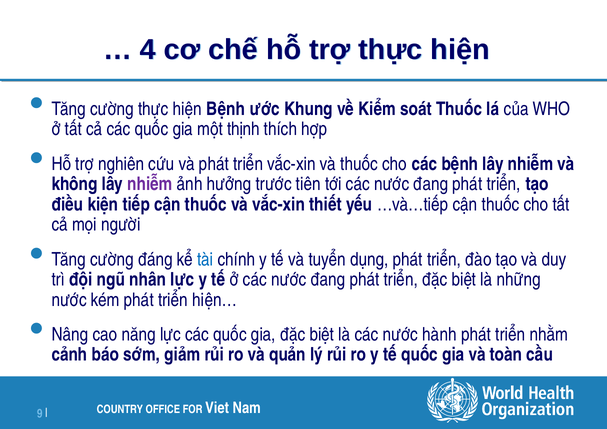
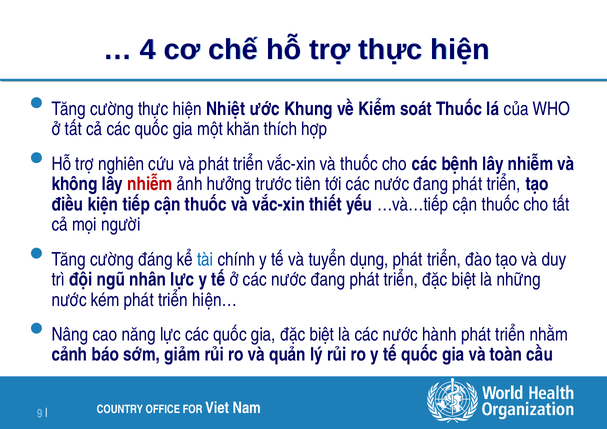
hiện Bệnh: Bệnh -> Nhiệt
thịnh: thịnh -> khăn
nhiễm at (150, 184) colour: purple -> red
